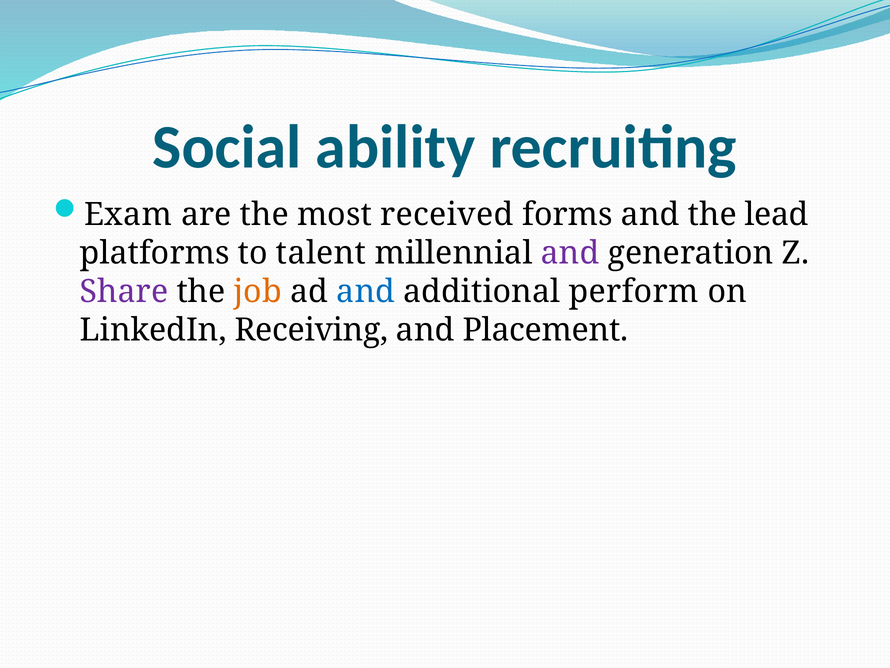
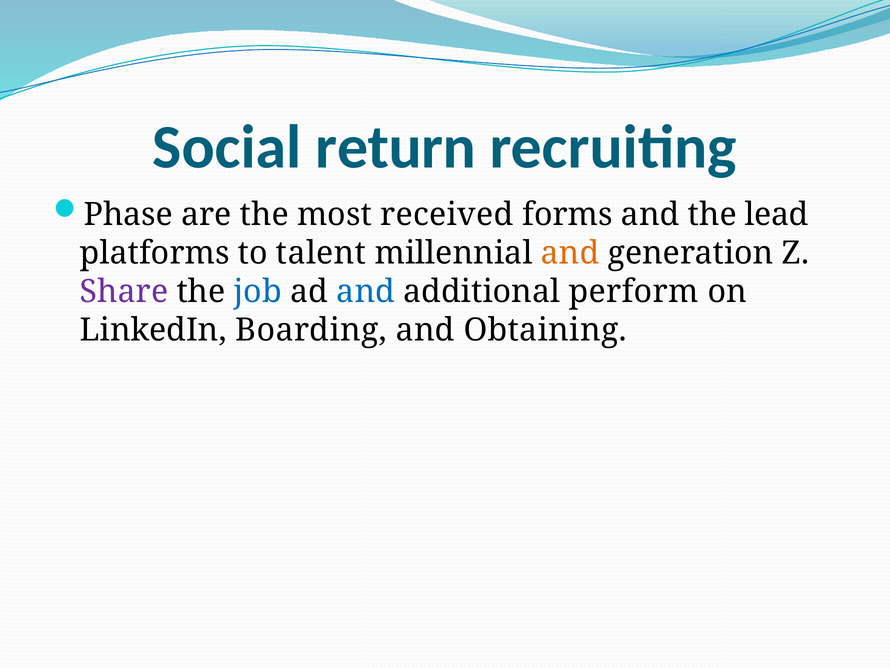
ability: ability -> return
Exam: Exam -> Phase
and at (570, 253) colour: purple -> orange
job colour: orange -> blue
Receiving: Receiving -> Boarding
Placement: Placement -> Obtaining
